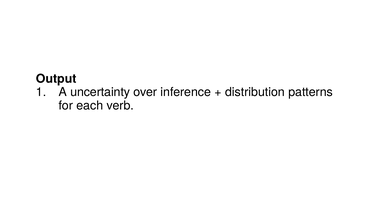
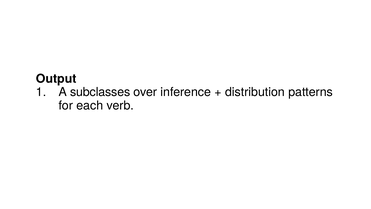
uncertainty: uncertainty -> subclasses
